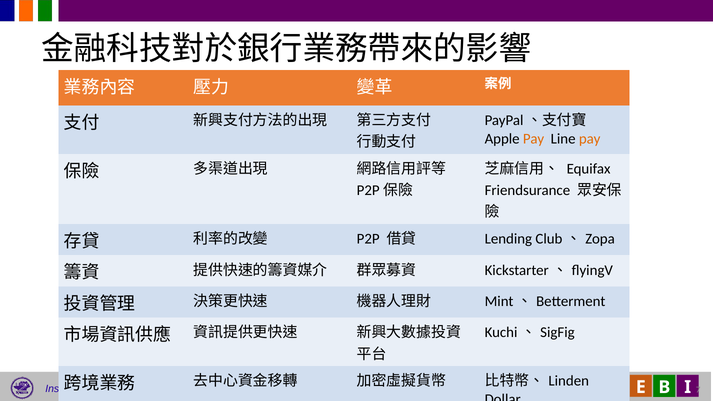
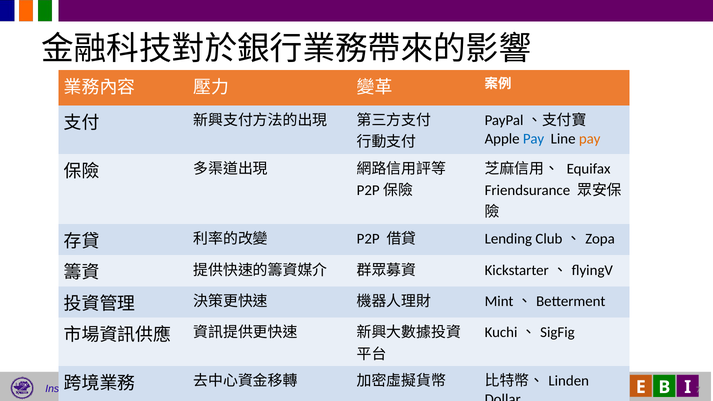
Pay at (534, 139) colour: orange -> blue
